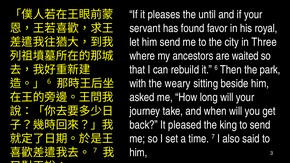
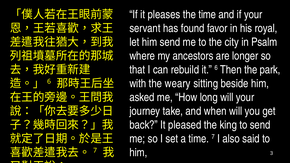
the until: until -> time
Three: Three -> Psalm
waited: waited -> longer
